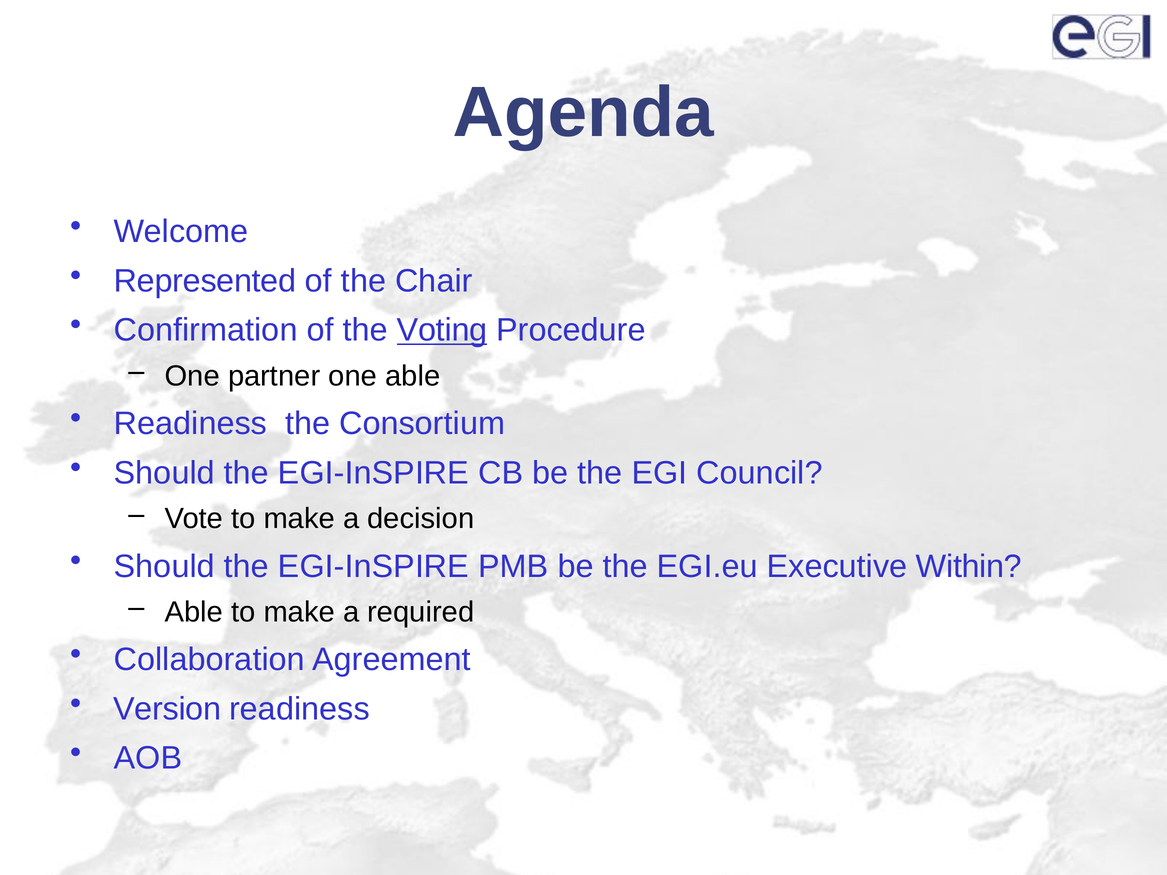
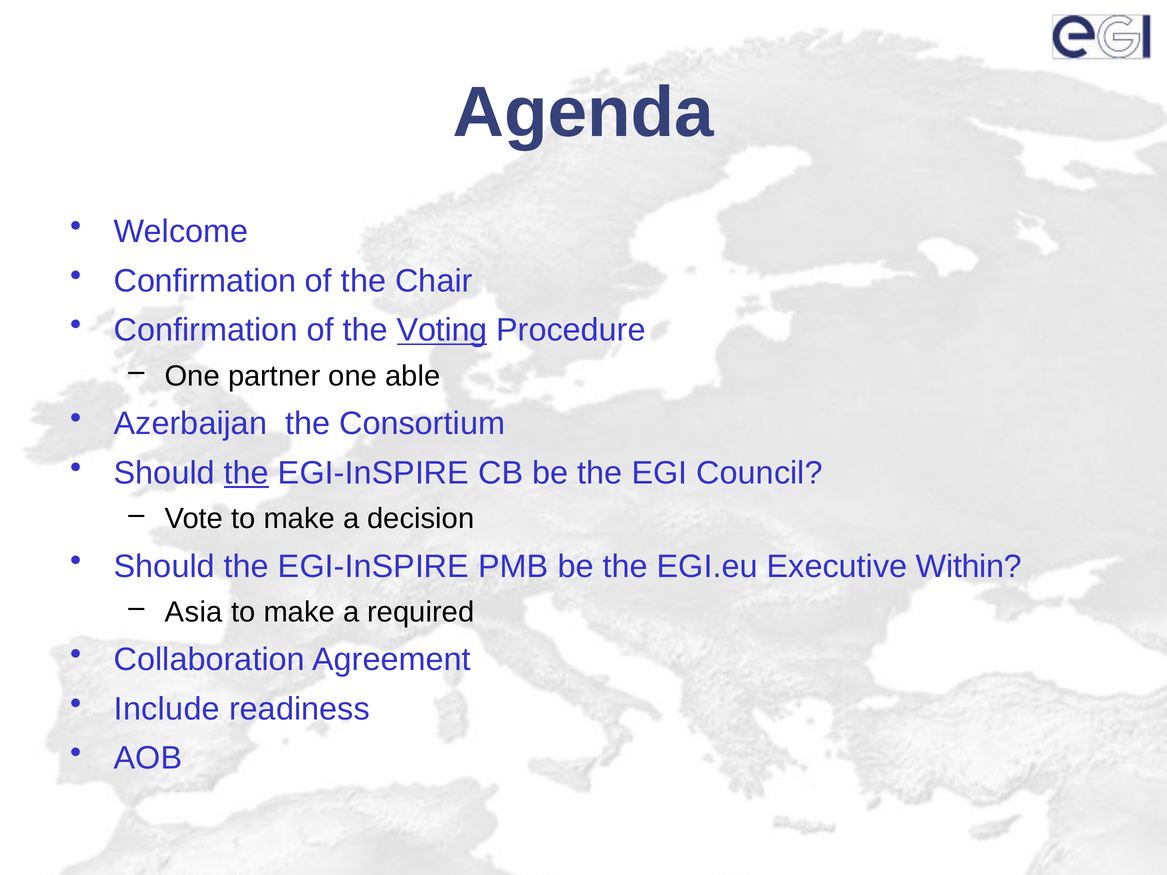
Represented at (205, 281): Represented -> Confirmation
Readiness at (190, 424): Readiness -> Azerbaijan
the at (246, 473) underline: none -> present
Able at (194, 612): Able -> Asia
Version: Version -> Include
